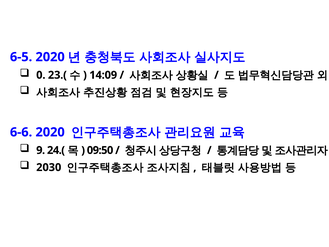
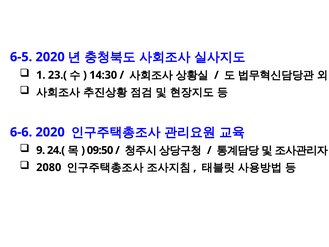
0: 0 -> 1
14:09: 14:09 -> 14:30
2030: 2030 -> 2080
